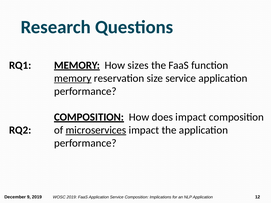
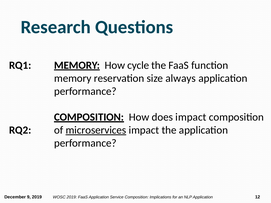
sizes: sizes -> cycle
memory at (73, 78) underline: present -> none
size service: service -> always
